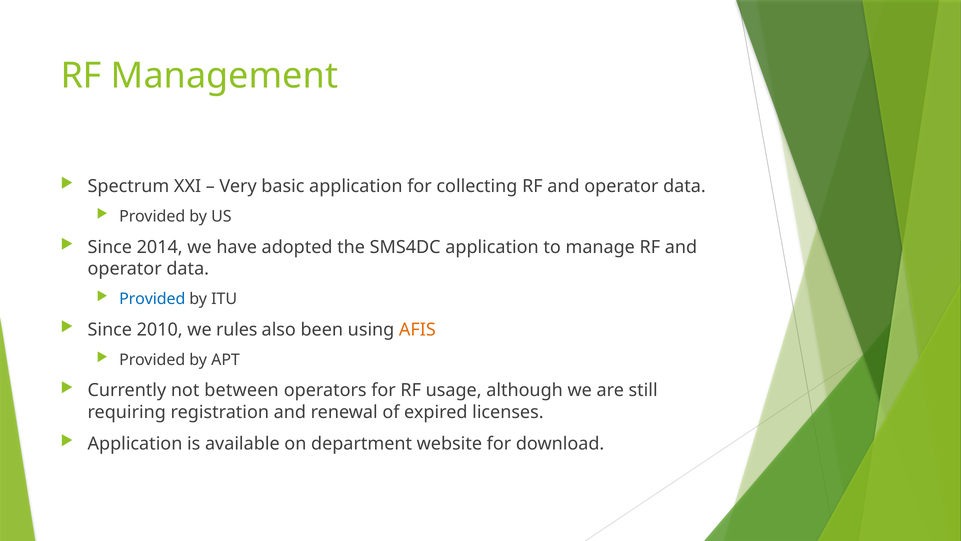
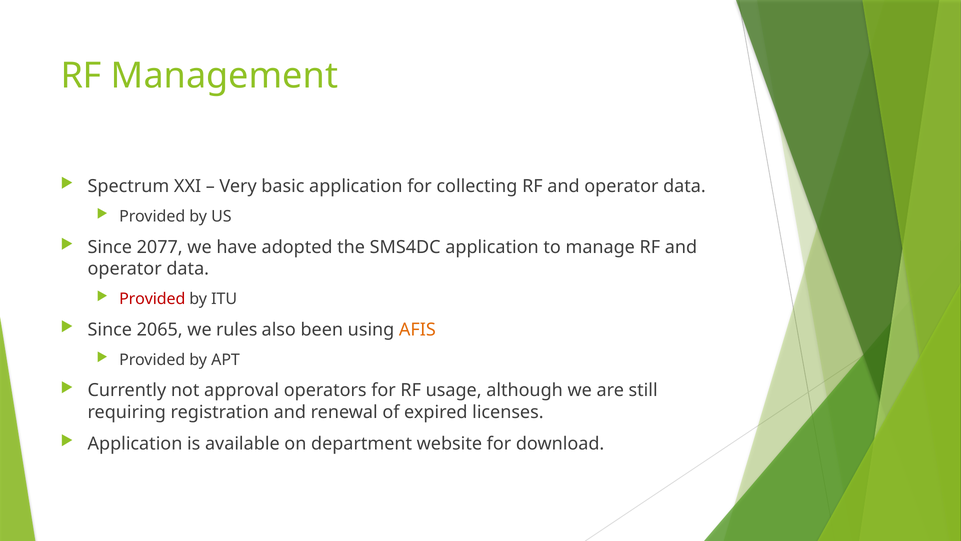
2014: 2014 -> 2077
Provided at (152, 299) colour: blue -> red
2010: 2010 -> 2065
between: between -> approval
